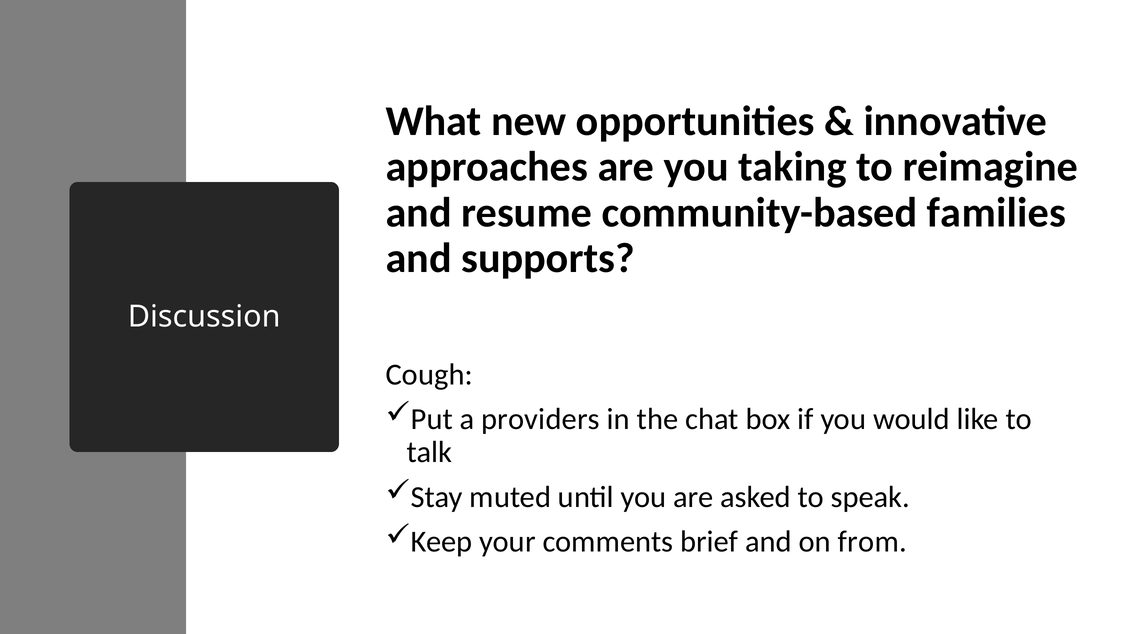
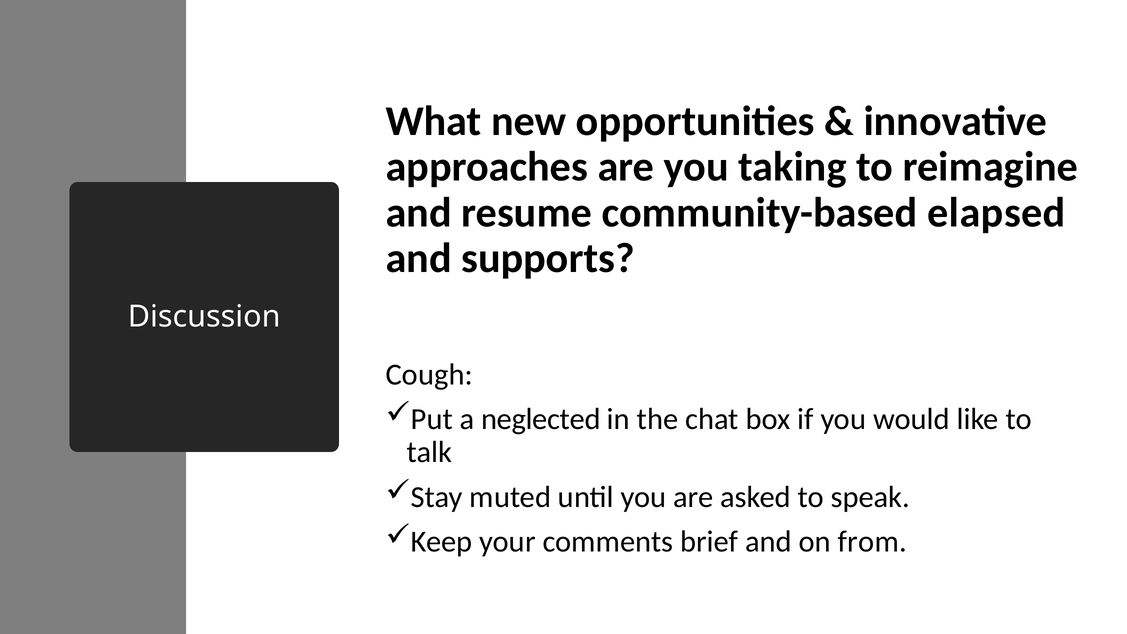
families: families -> elapsed
providers: providers -> neglected
